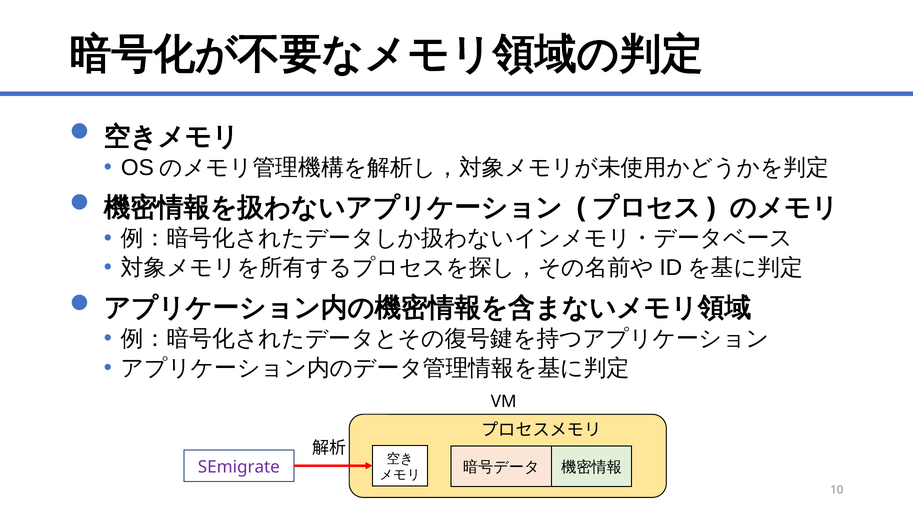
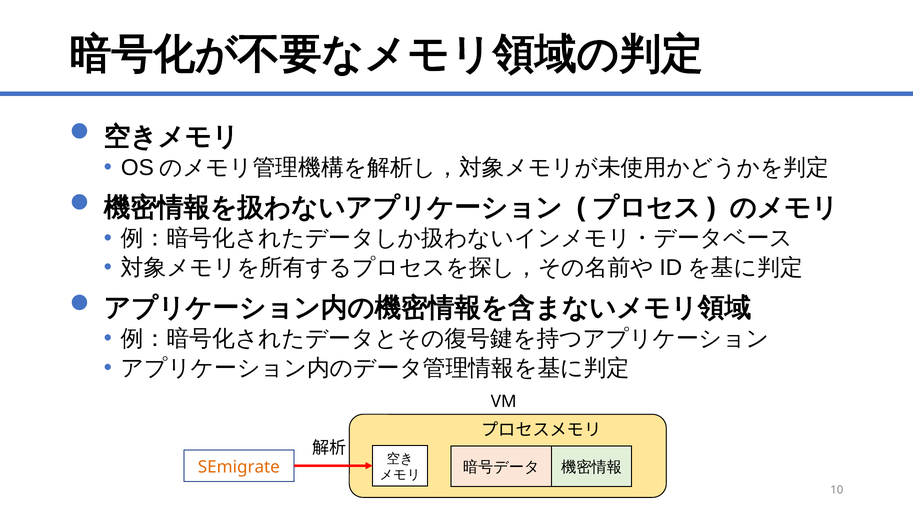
SEmigrate colour: purple -> orange
